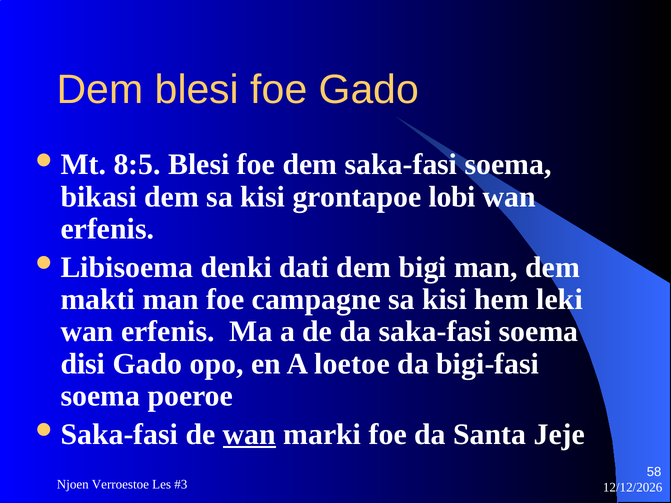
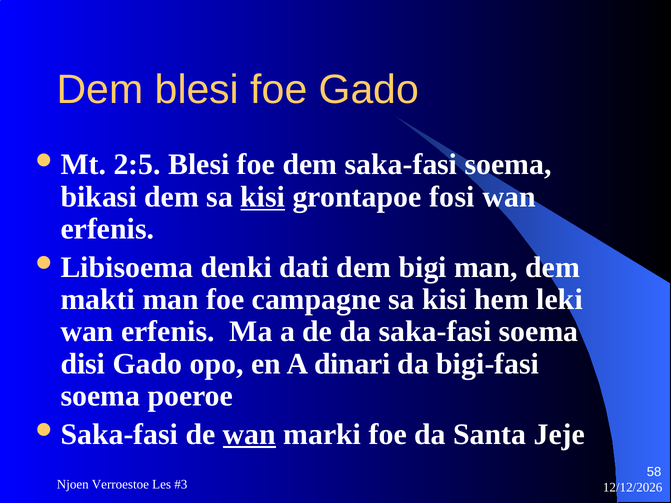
8:5: 8:5 -> 2:5
kisi at (263, 197) underline: none -> present
lobi: lobi -> fosi
loetoe: loetoe -> dinari
